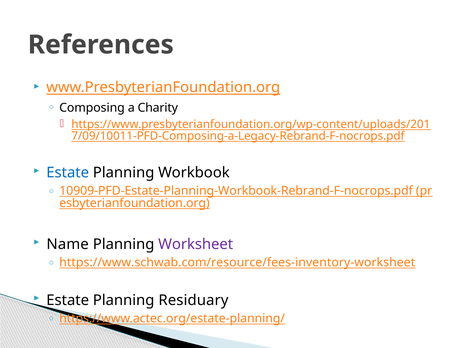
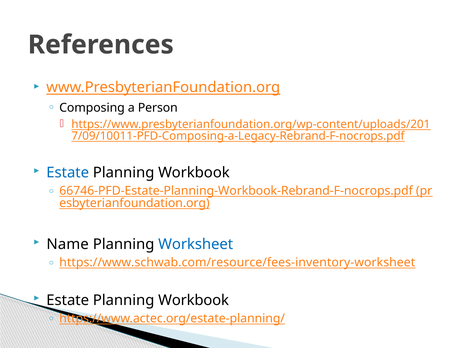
Charity: Charity -> Person
10909-PFD-Estate-Planning-Workbook-Rebrand-F-nocrops.pdf: 10909-PFD-Estate-Planning-Workbook-Rebrand-F-nocrops.pdf -> 66746-PFD-Estate-Planning-Workbook-Rebrand-F-nocrops.pdf
Worksheet colour: purple -> blue
Residuary at (193, 300): Residuary -> Workbook
